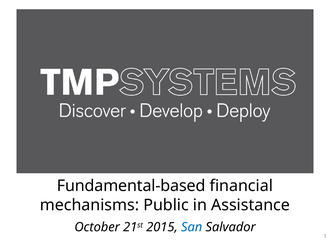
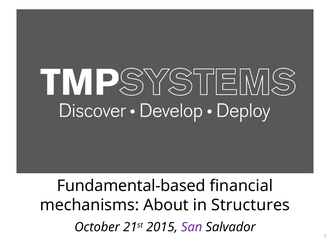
Public: Public -> About
Assistance: Assistance -> Structures
San colour: blue -> purple
